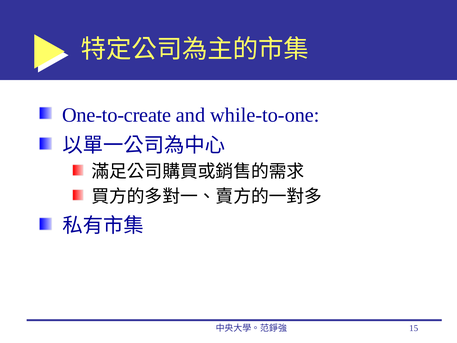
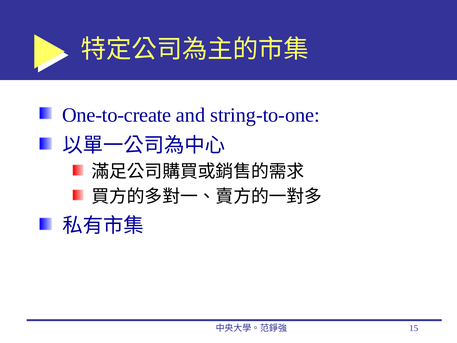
while-to-one: while-to-one -> string-to-one
